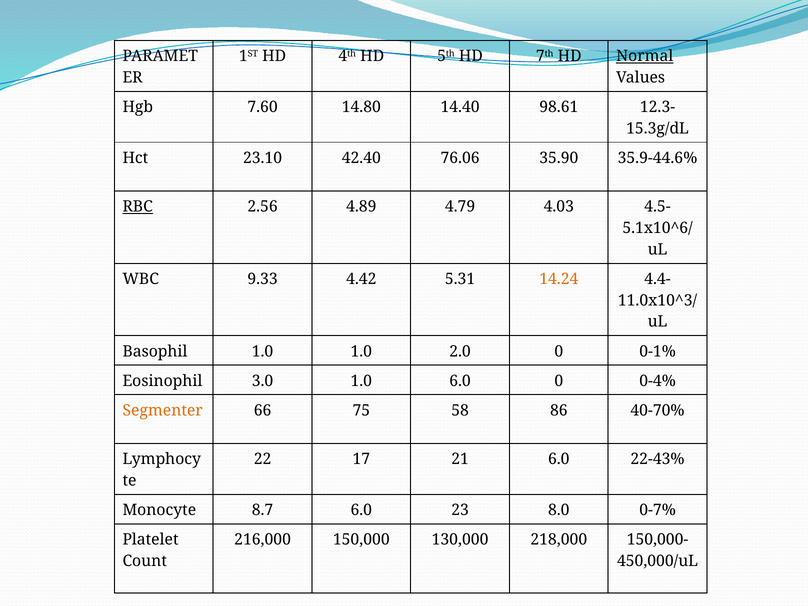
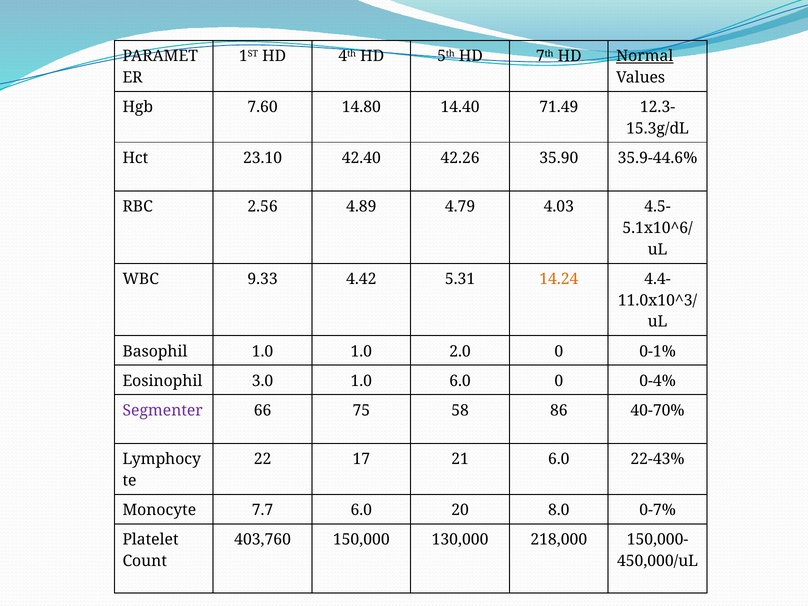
98.61: 98.61 -> 71.49
76.06: 76.06 -> 42.26
RBC underline: present -> none
Segmenter colour: orange -> purple
8.7: 8.7 -> 7.7
23: 23 -> 20
216,000: 216,000 -> 403,760
